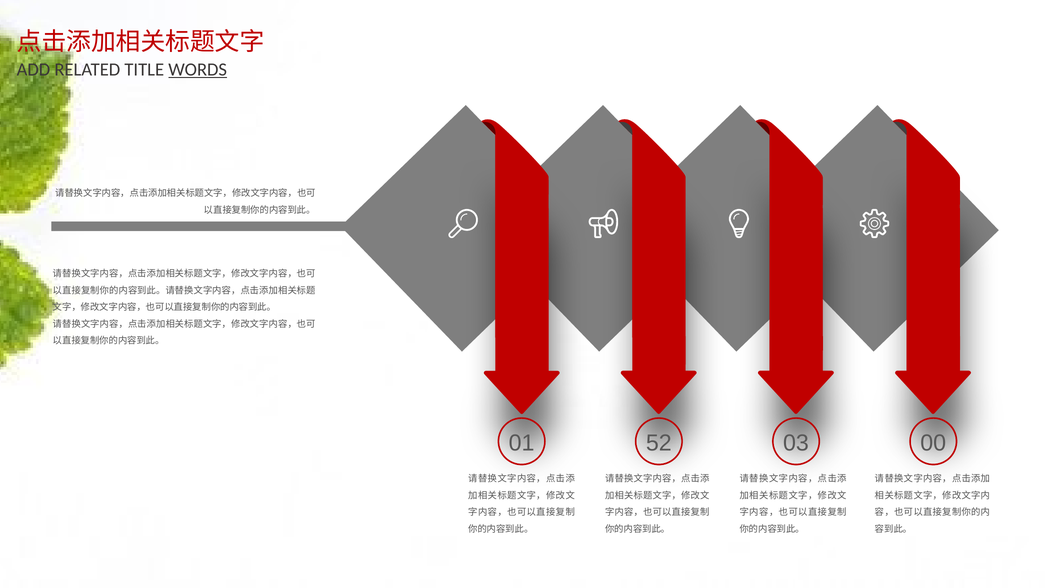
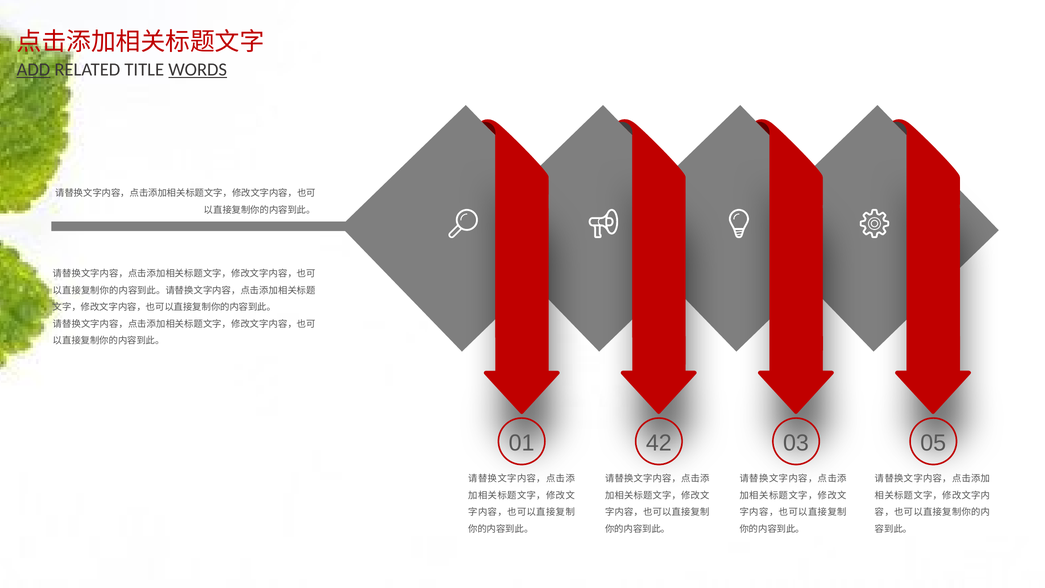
ADD underline: none -> present
52: 52 -> 42
00: 00 -> 05
